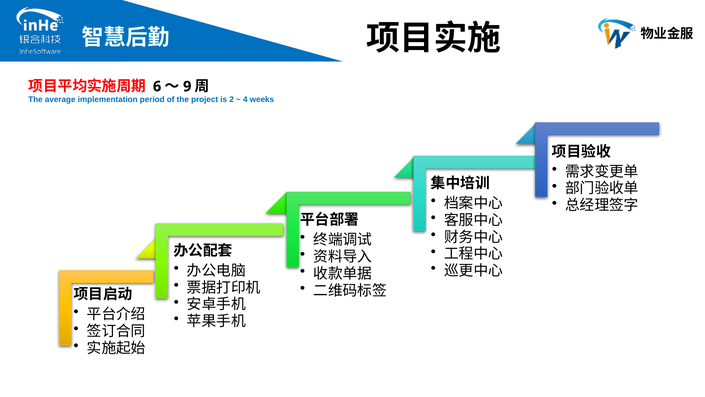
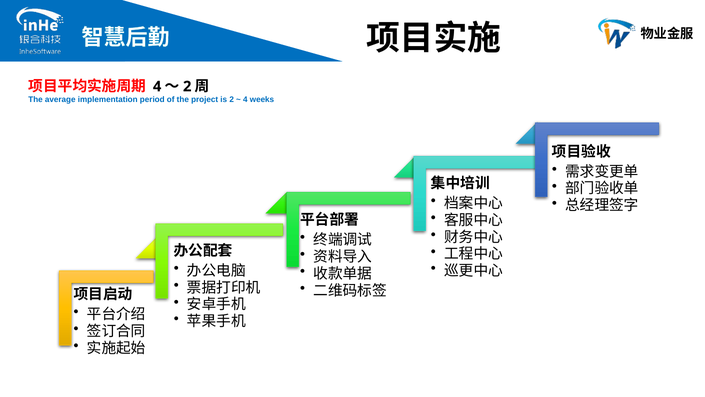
6 at (157, 86): 6 -> 4
9 at (187, 86): 9 -> 2
